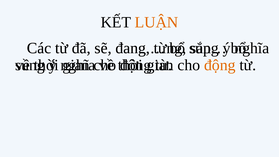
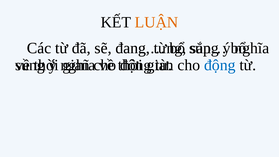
động at (220, 65) colour: orange -> blue
